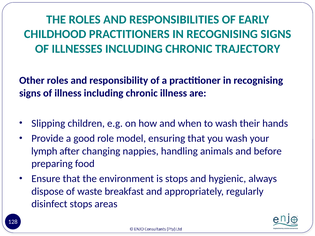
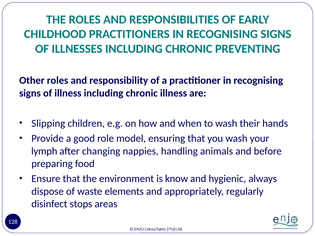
TRAJECTORY: TRAJECTORY -> PREVENTING
is stops: stops -> know
breakfast: breakfast -> elements
